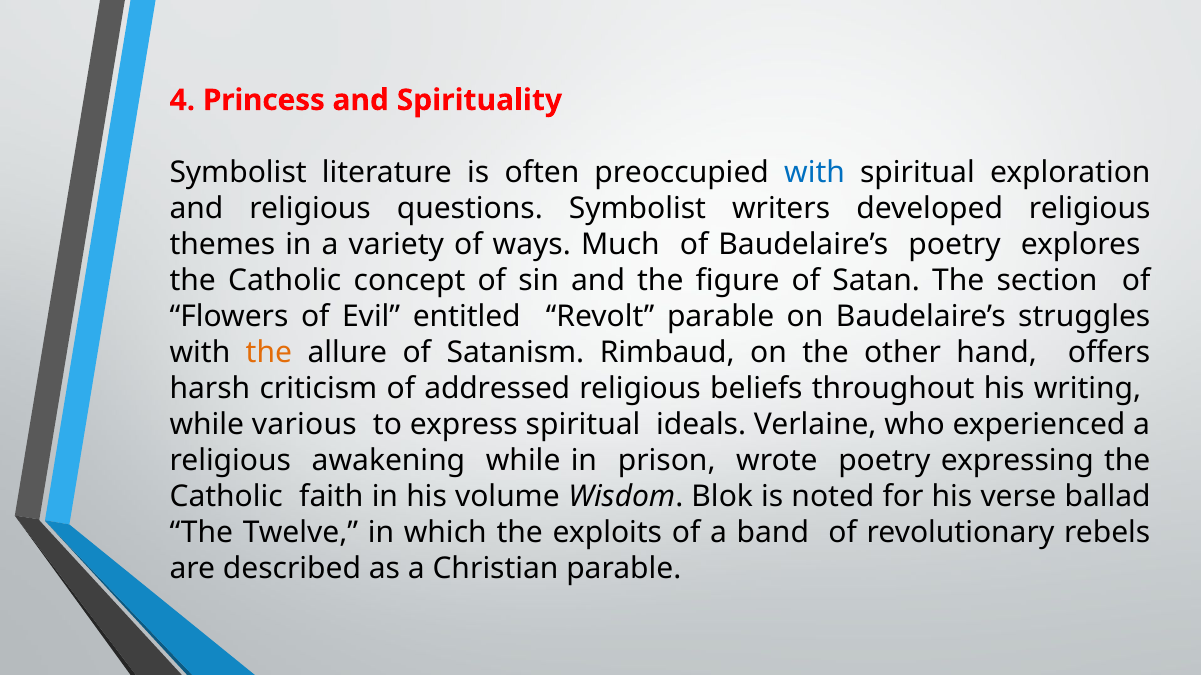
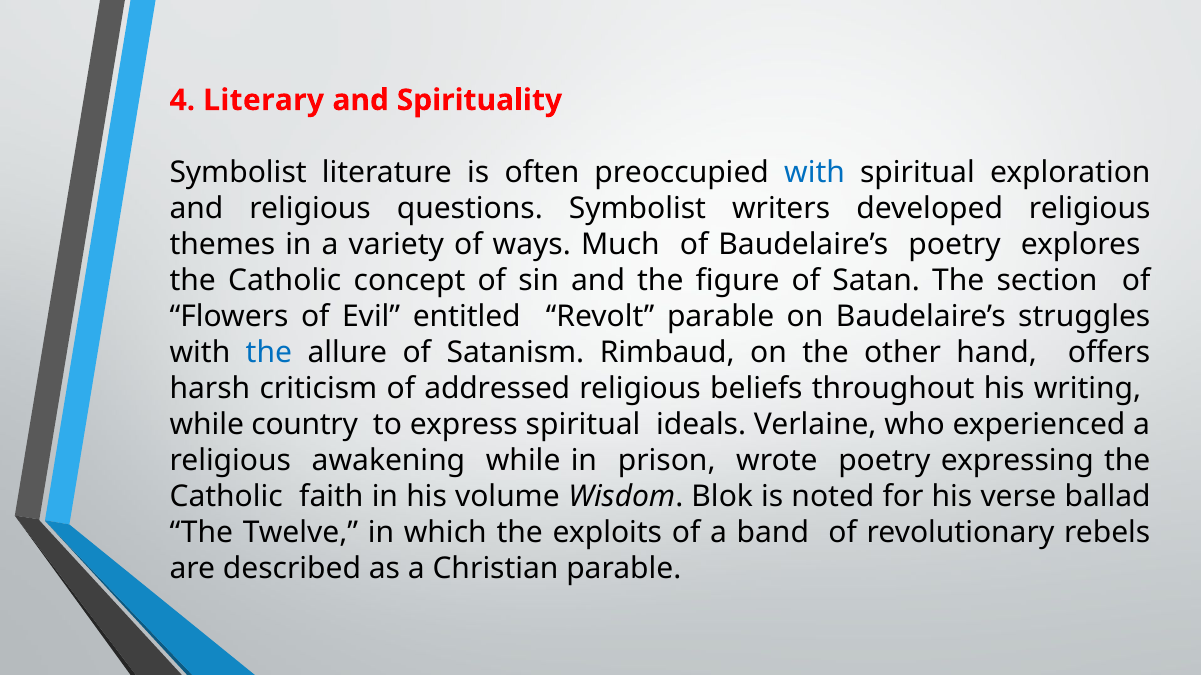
Princess: Princess -> Literary
the at (269, 352) colour: orange -> blue
various: various -> country
